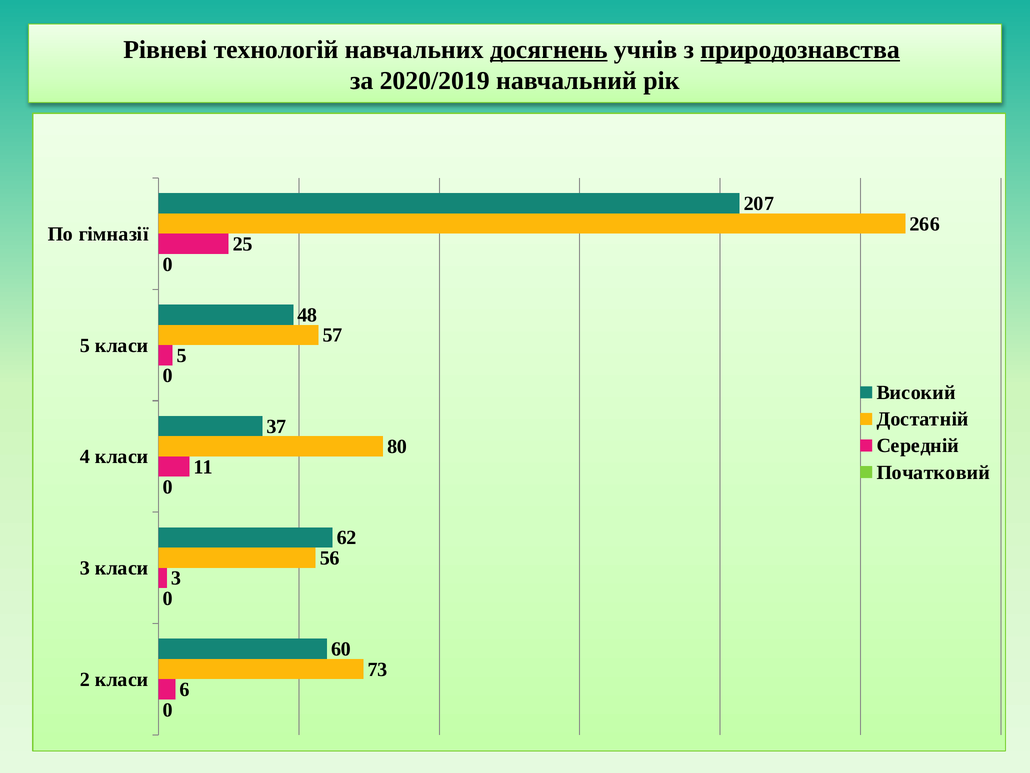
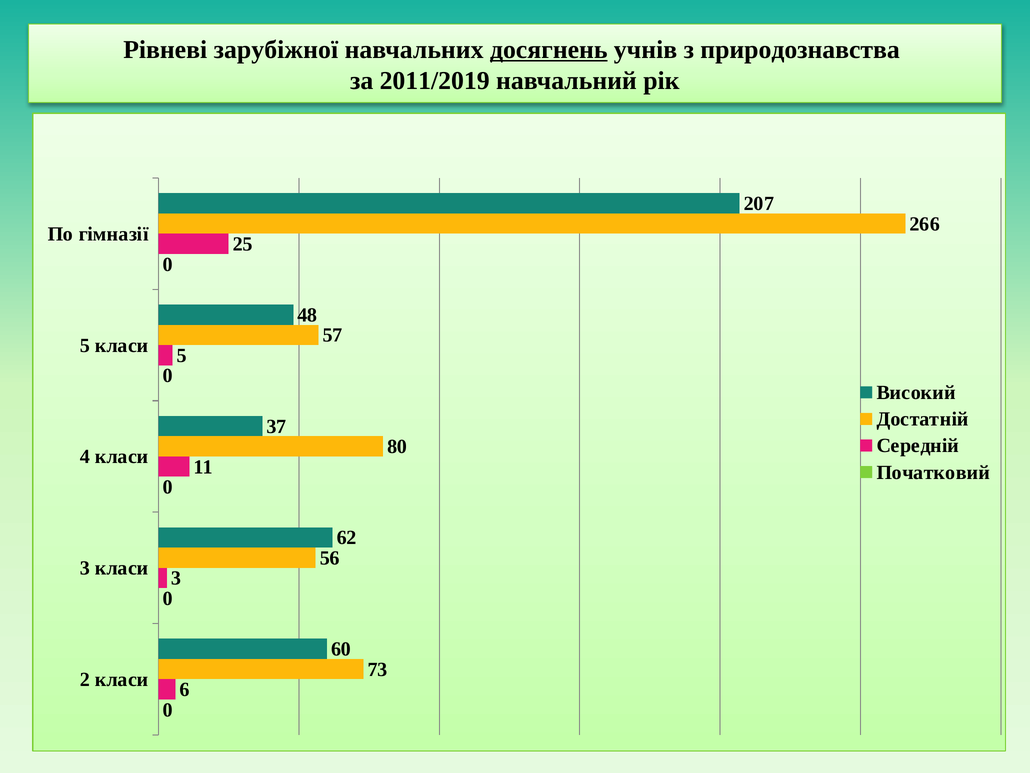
технологій: технологій -> зарубіжної
природознавства underline: present -> none
2020/2019: 2020/2019 -> 2011/2019
